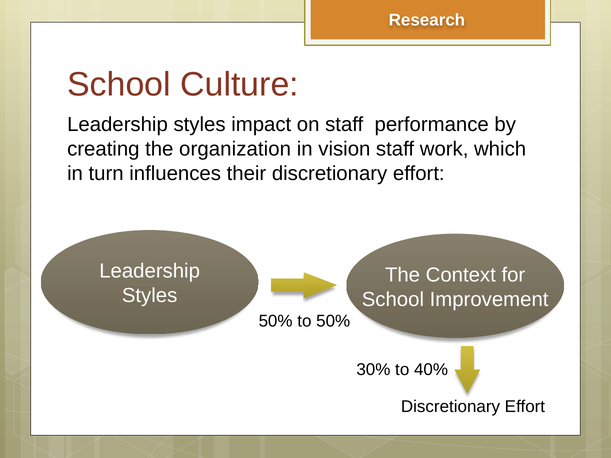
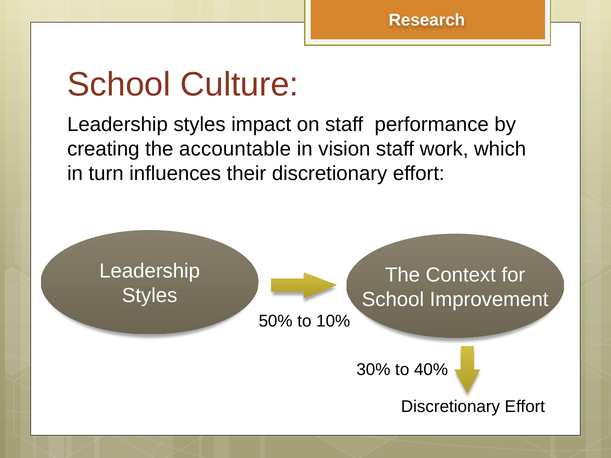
organization: organization -> accountable
to 50%: 50% -> 10%
